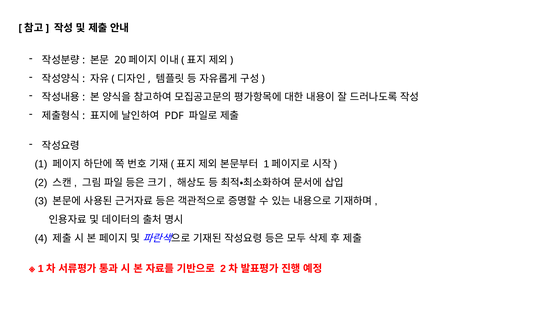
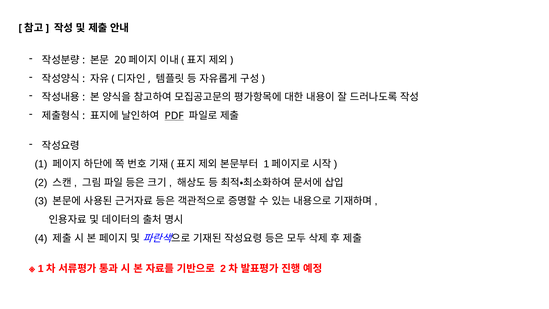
PDF underline: none -> present
